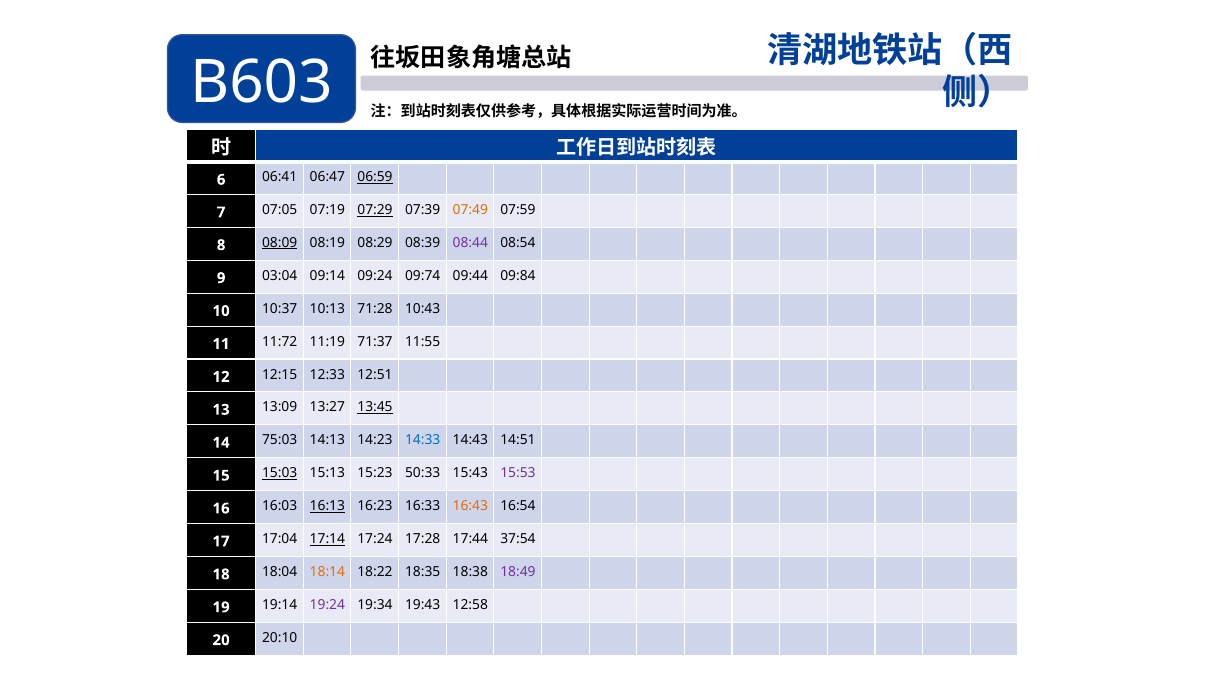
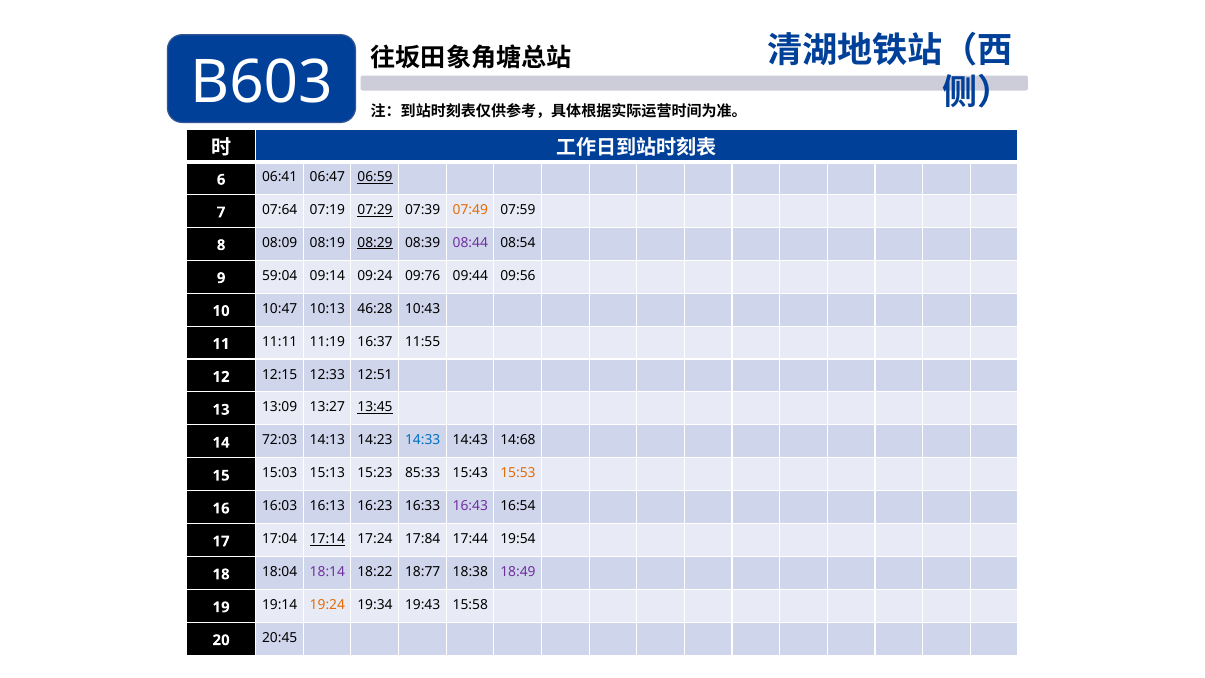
07:05: 07:05 -> 07:64
08:09 underline: present -> none
08:29 underline: none -> present
03:04: 03:04 -> 59:04
09:74: 09:74 -> 09:76
09:84: 09:84 -> 09:56
10:37: 10:37 -> 10:47
71:28: 71:28 -> 46:28
11:72: 11:72 -> 11:11
71:37: 71:37 -> 16:37
75:03: 75:03 -> 72:03
14:51: 14:51 -> 14:68
15:03 underline: present -> none
50:33: 50:33 -> 85:33
15:53 colour: purple -> orange
16:13 underline: present -> none
16:43 colour: orange -> purple
17:28: 17:28 -> 17:84
37:54: 37:54 -> 19:54
18:14 colour: orange -> purple
18:35: 18:35 -> 18:77
19:24 colour: purple -> orange
12:58: 12:58 -> 15:58
20:10: 20:10 -> 20:45
